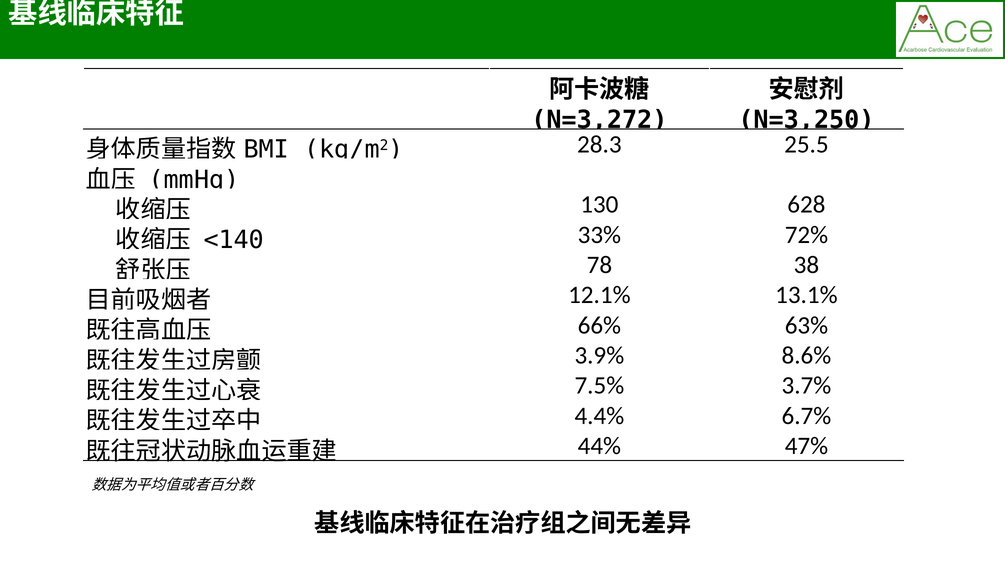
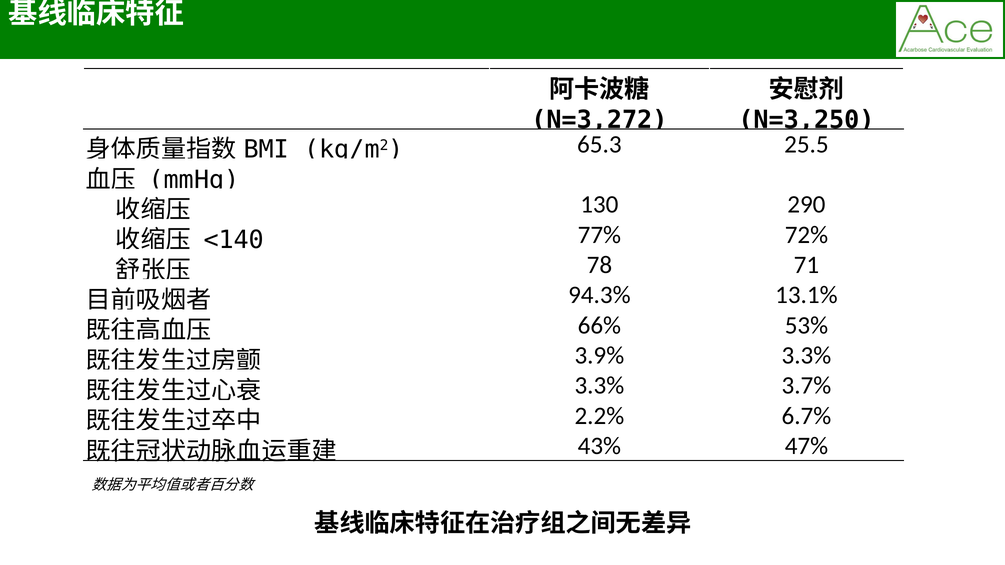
28.3: 28.3 -> 65.3
628: 628 -> 290
33%: 33% -> 77%
38: 38 -> 71
12.1%: 12.1% -> 94.3%
63%: 63% -> 53%
3.9% 8.6%: 8.6% -> 3.3%
7.5% at (599, 386): 7.5% -> 3.3%
4.4%: 4.4% -> 2.2%
44%: 44% -> 43%
